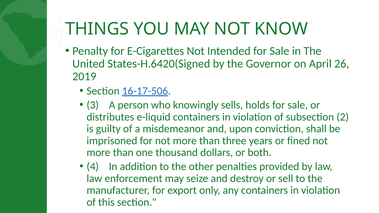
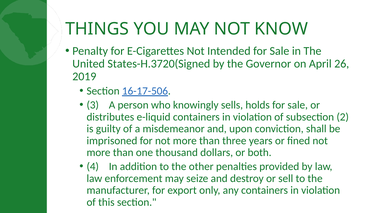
States-H.6420(Signed: States-H.6420(Signed -> States-H.3720(Signed
